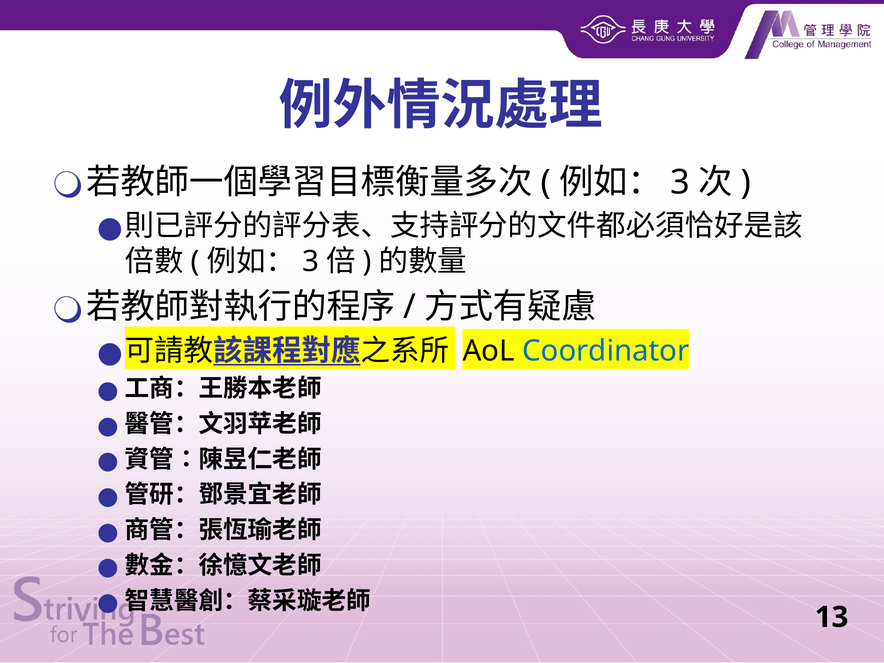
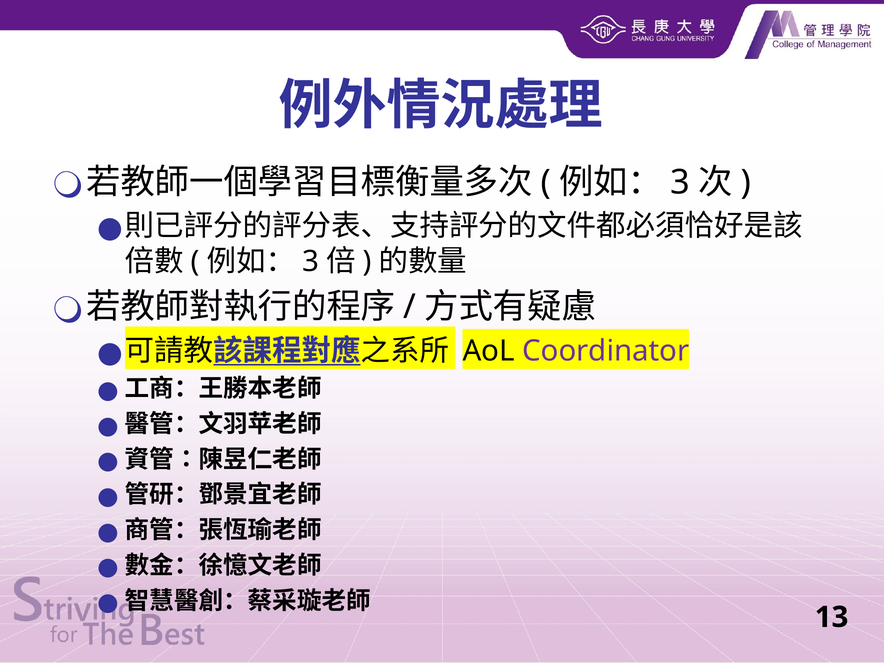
Coordinator colour: blue -> purple
